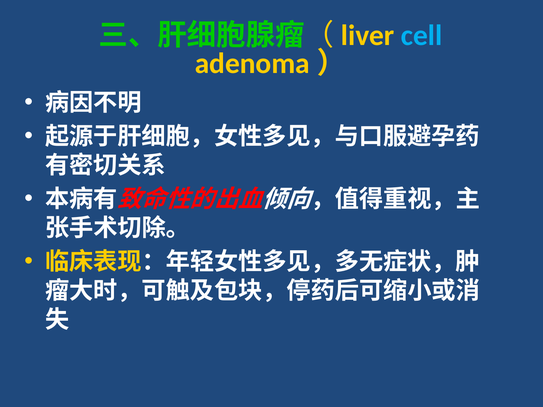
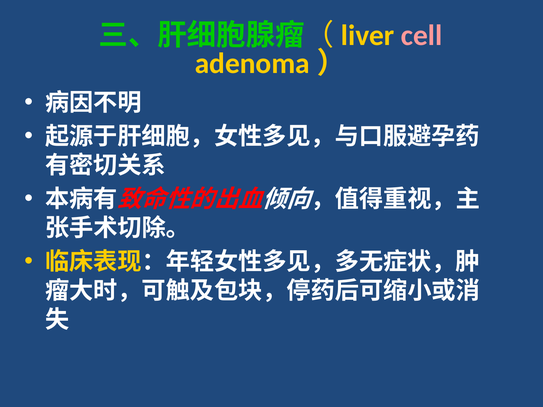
cell colour: light blue -> pink
